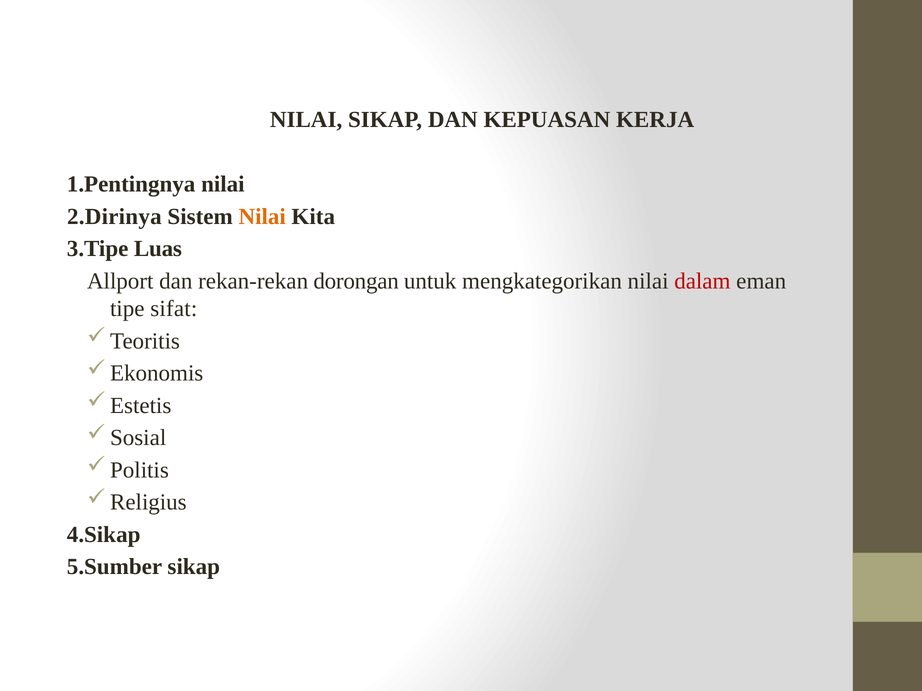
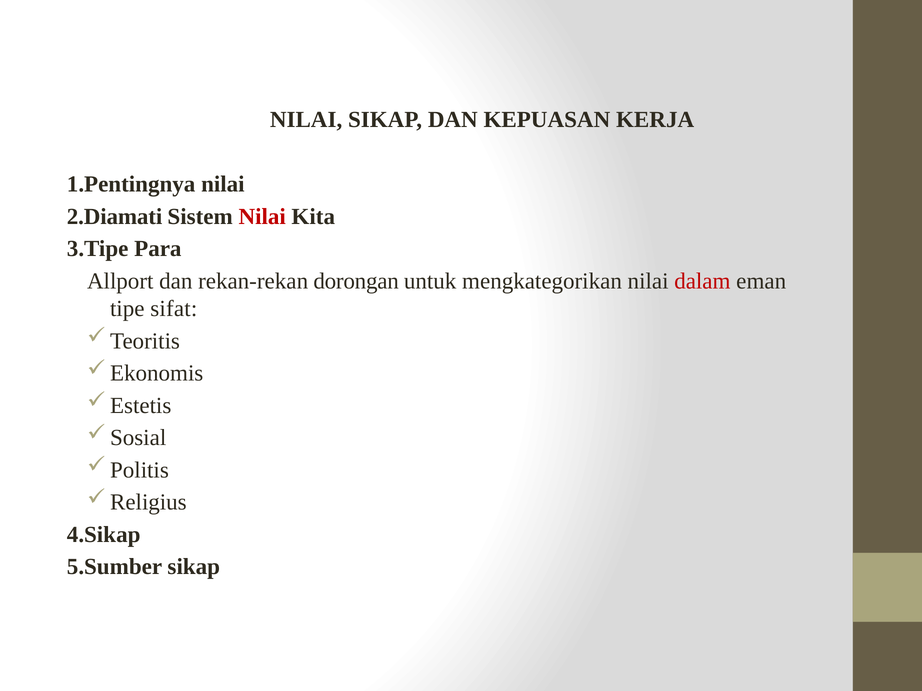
2.Dirinya: 2.Dirinya -> 2.Diamati
Nilai at (262, 217) colour: orange -> red
Luas: Luas -> Para
